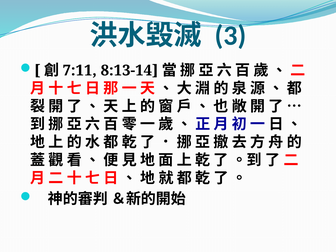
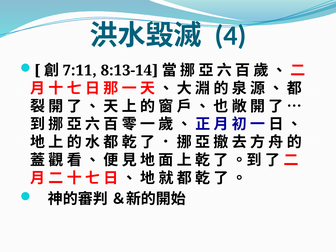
3: 3 -> 4
